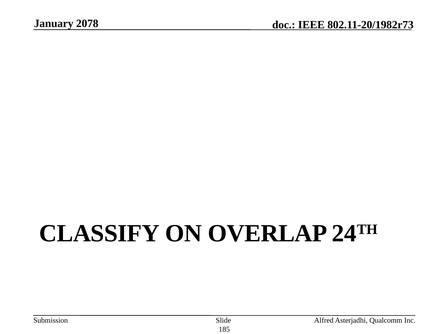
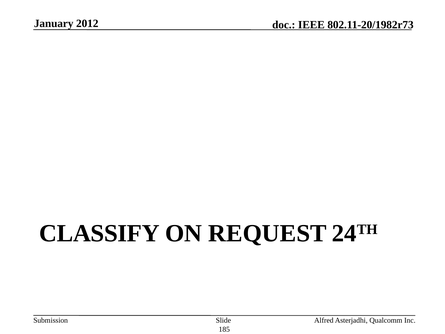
2078: 2078 -> 2012
OVERLAP: OVERLAP -> REQUEST
